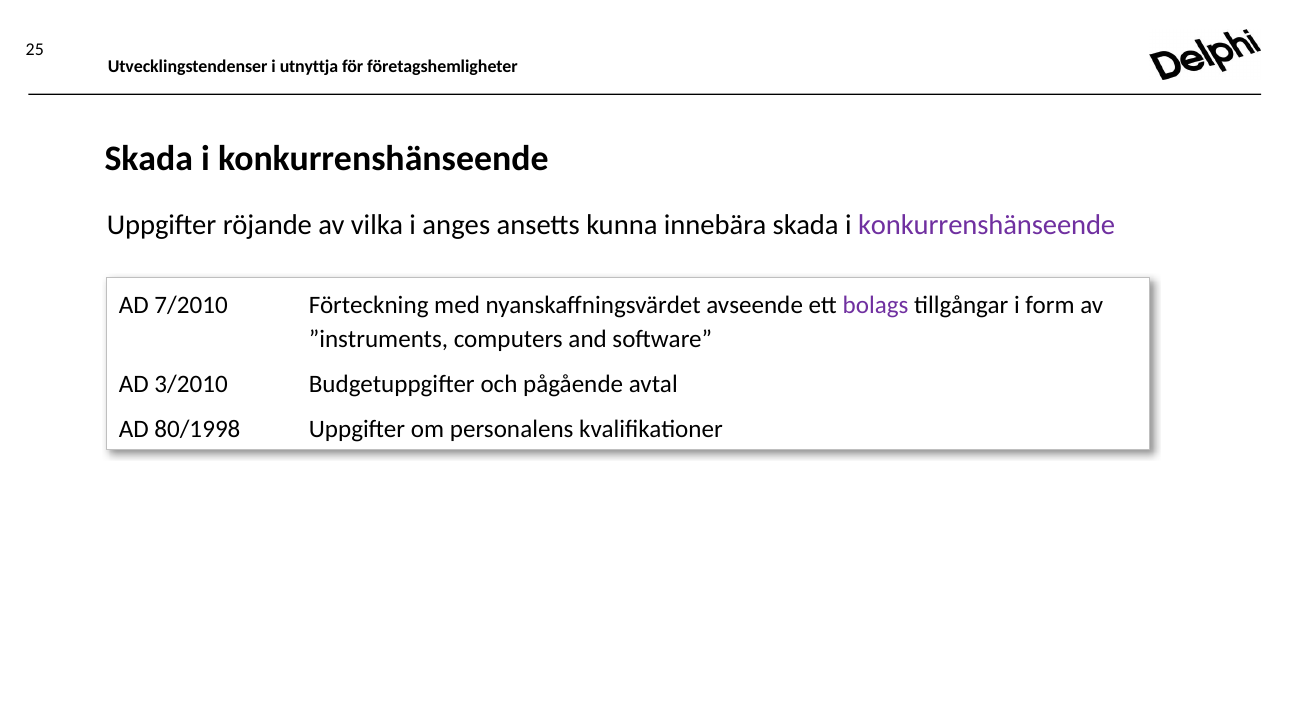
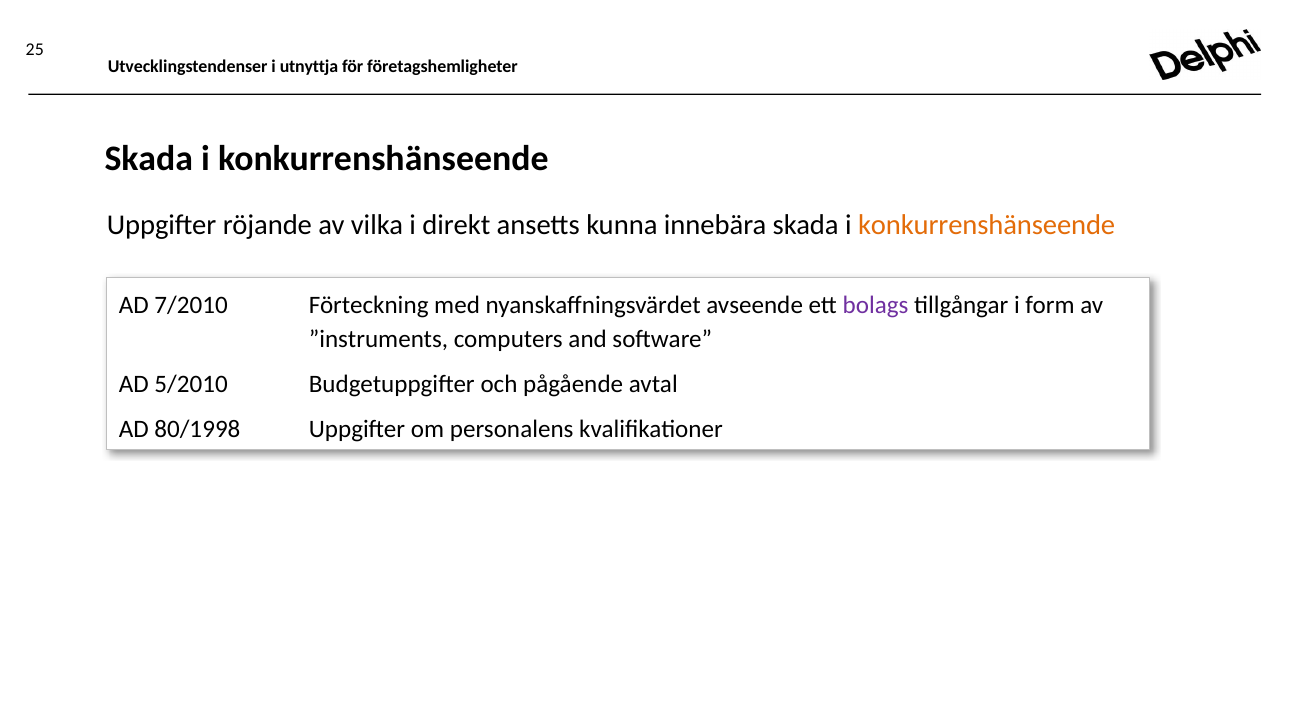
anges: anges -> direkt
konkurrenshänseende at (987, 225) colour: purple -> orange
3/2010: 3/2010 -> 5/2010
